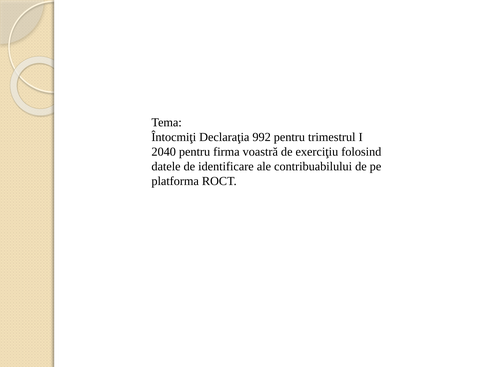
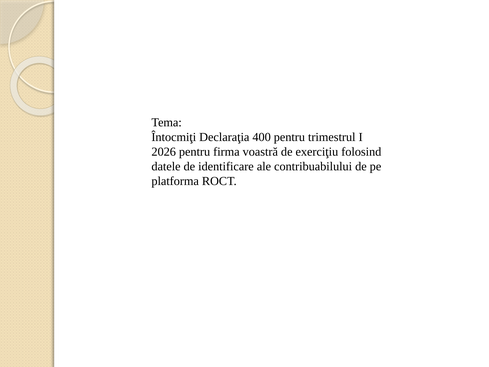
992: 992 -> 400
2040: 2040 -> 2026
